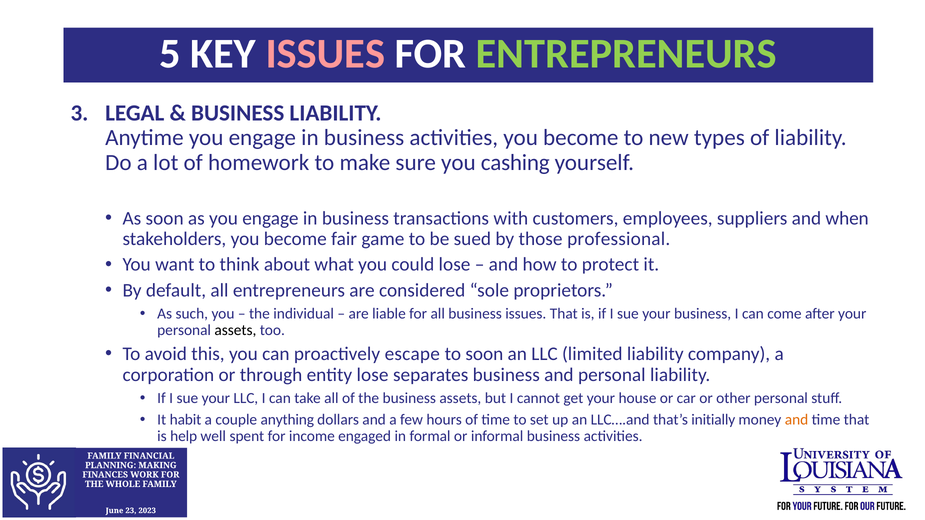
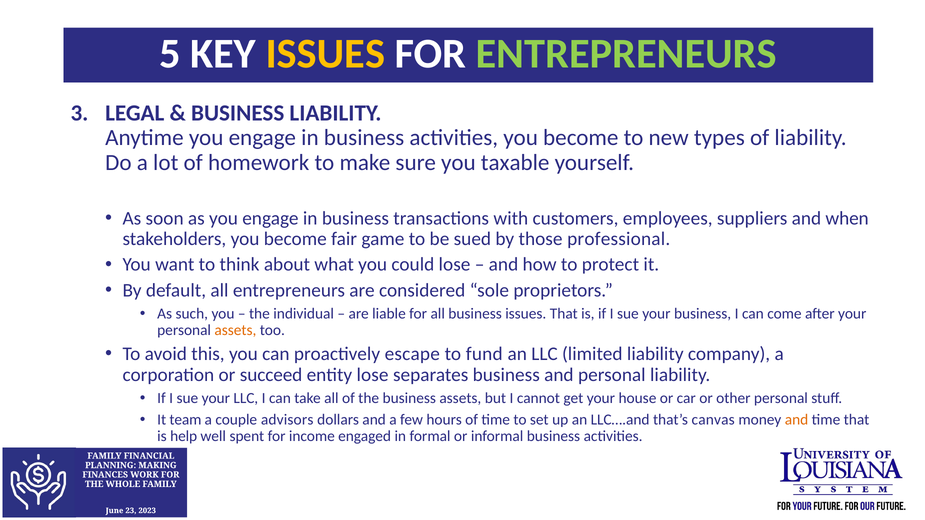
ISSUES at (325, 54) colour: pink -> yellow
cashing: cashing -> taxable
assets at (235, 331) colour: black -> orange
to soon: soon -> fund
through: through -> succeed
habit: habit -> team
anything: anything -> advisors
initially: initially -> canvas
